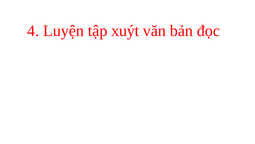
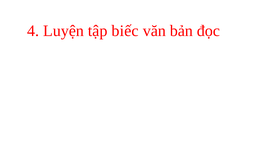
xuýt: xuýt -> biếc
